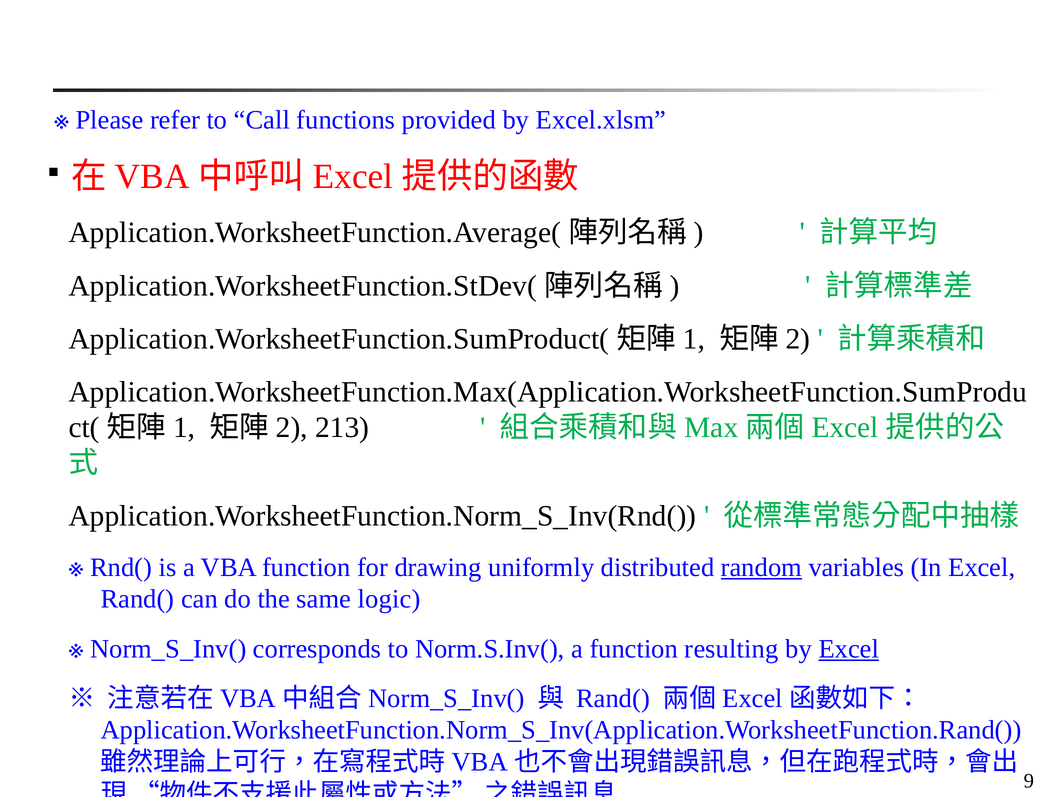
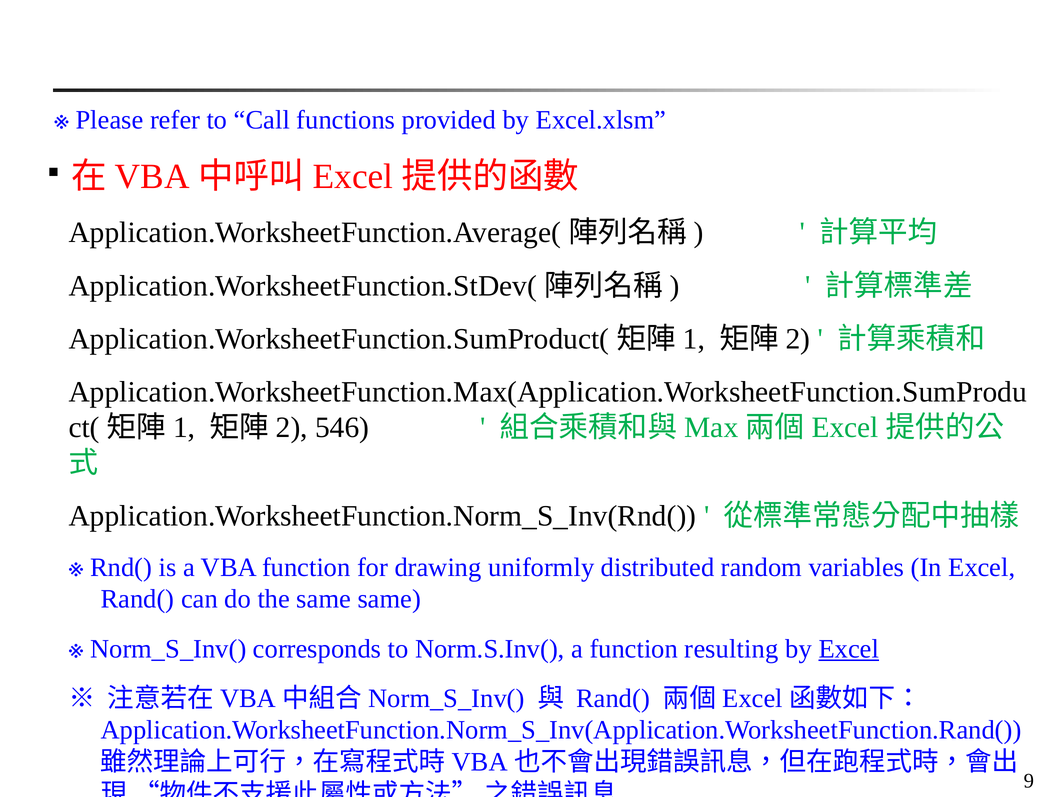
213: 213 -> 546
random underline: present -> none
same logic: logic -> same
